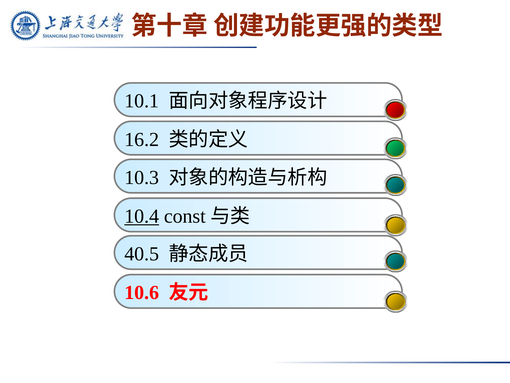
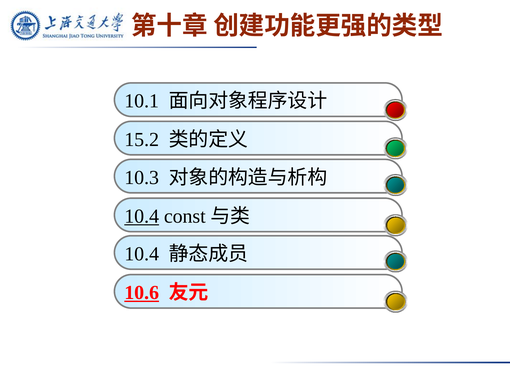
16.2: 16.2 -> 15.2
40.5 at (142, 254): 40.5 -> 10.4
10.6 underline: none -> present
